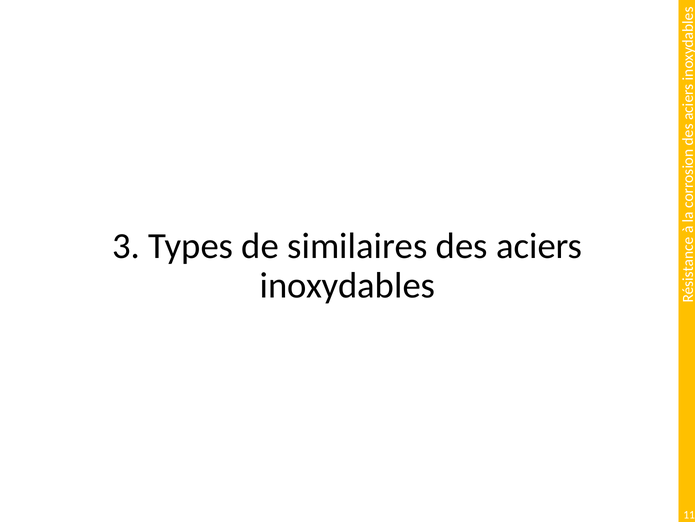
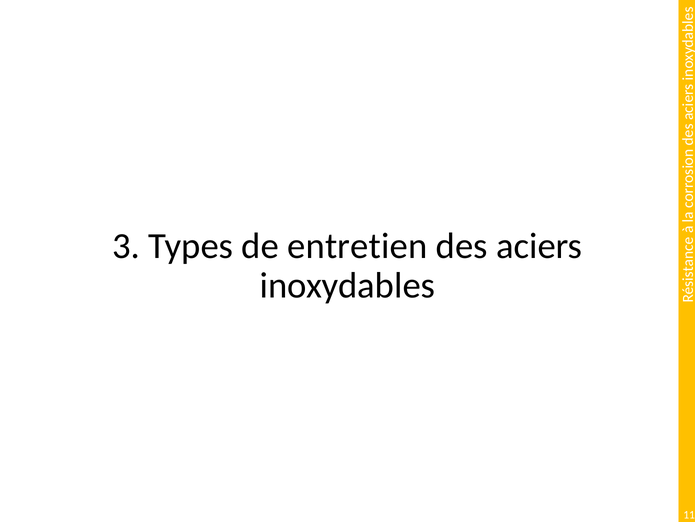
similaires: similaires -> entretien
